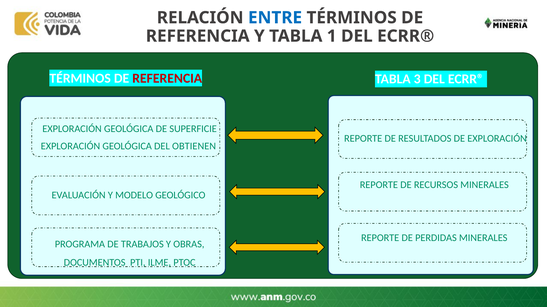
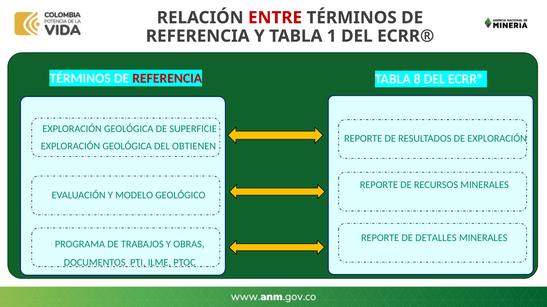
ENTRE colour: blue -> red
3: 3 -> 8
PERDIDAS: PERDIDAS -> DETALLES
